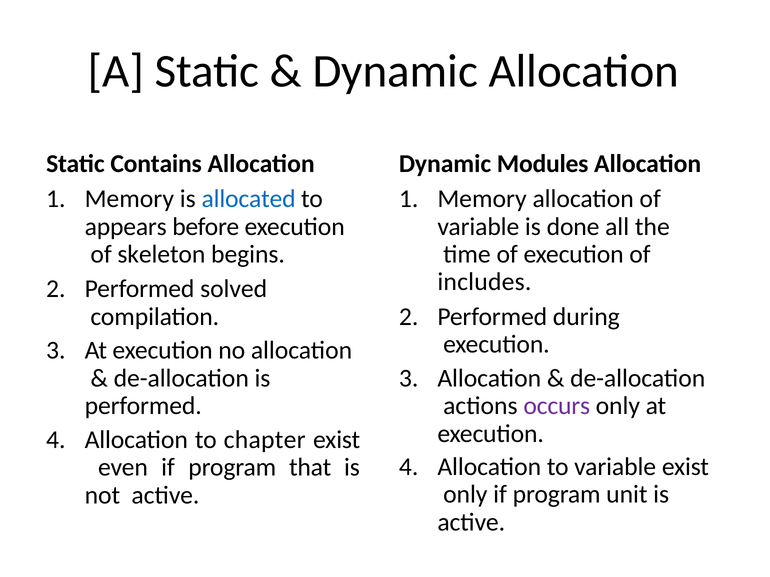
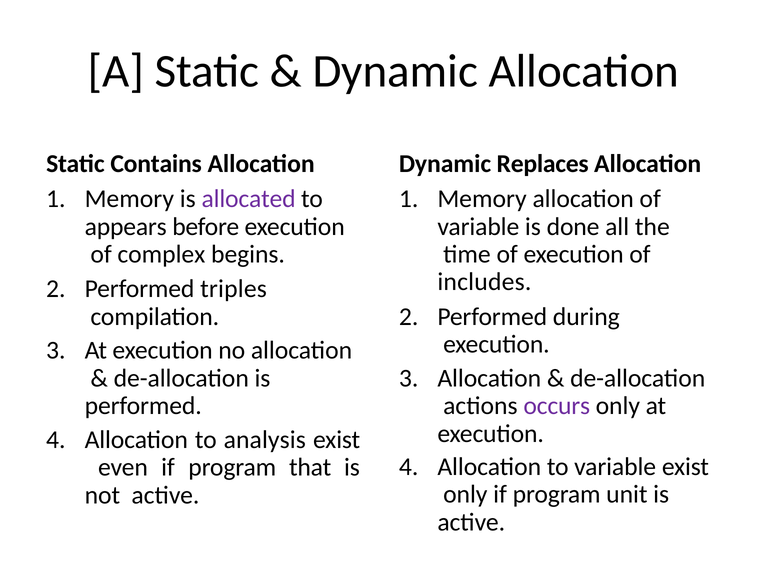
Modules: Modules -> Replaces
allocated colour: blue -> purple
skeleton: skeleton -> complex
solved: solved -> triples
chapter: chapter -> analysis
